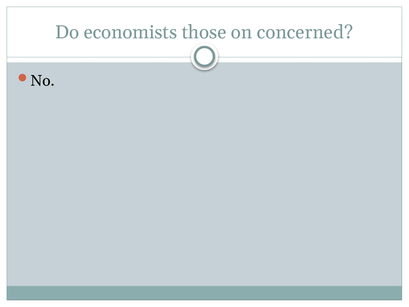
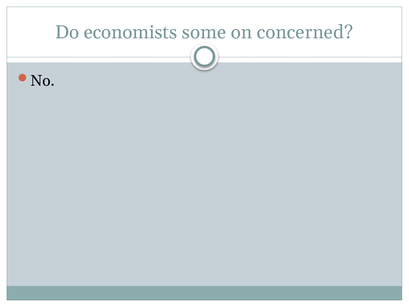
those: those -> some
